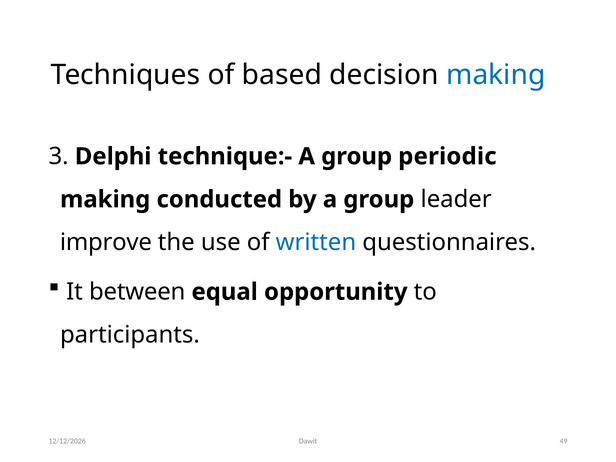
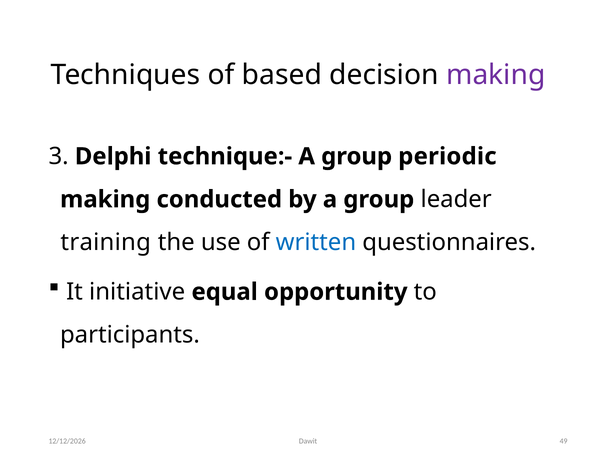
making at (496, 75) colour: blue -> purple
improve: improve -> training
between: between -> initiative
